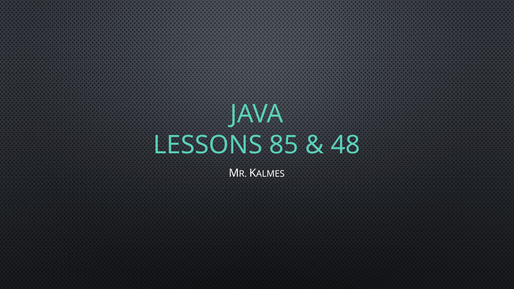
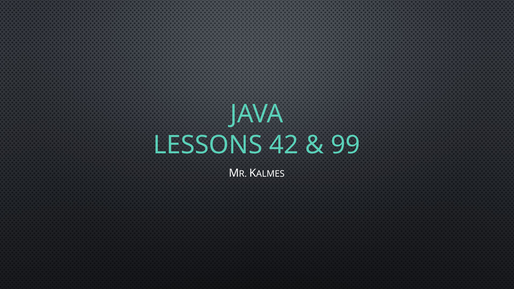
85: 85 -> 42
48: 48 -> 99
